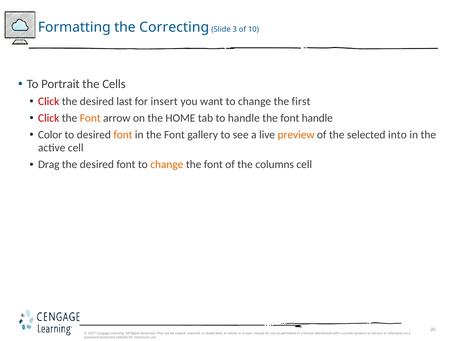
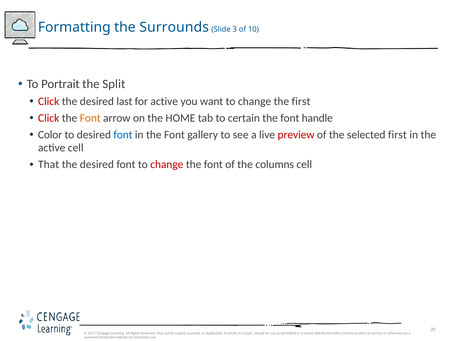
Correcting: Correcting -> Surrounds
Cells: Cells -> Split
for insert: insert -> active
to handle: handle -> certain
font at (123, 135) colour: orange -> blue
preview colour: orange -> red
selected into: into -> first
Drag: Drag -> That
change at (167, 165) colour: orange -> red
